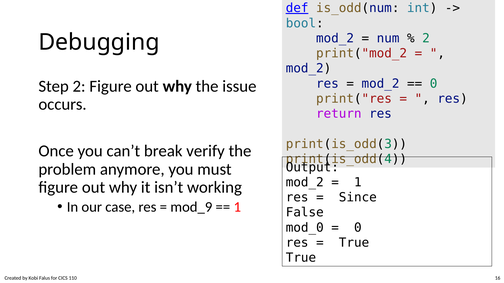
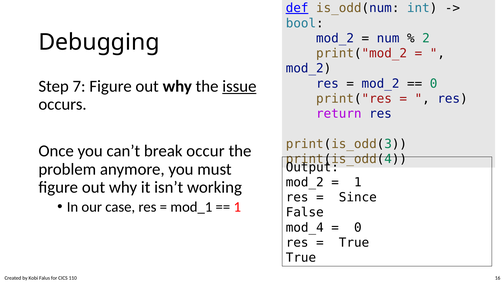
Step 2: 2 -> 7
issue underline: none -> present
verify: verify -> occur
mod_9: mod_9 -> mod_1
mod_0: mod_0 -> mod_4
